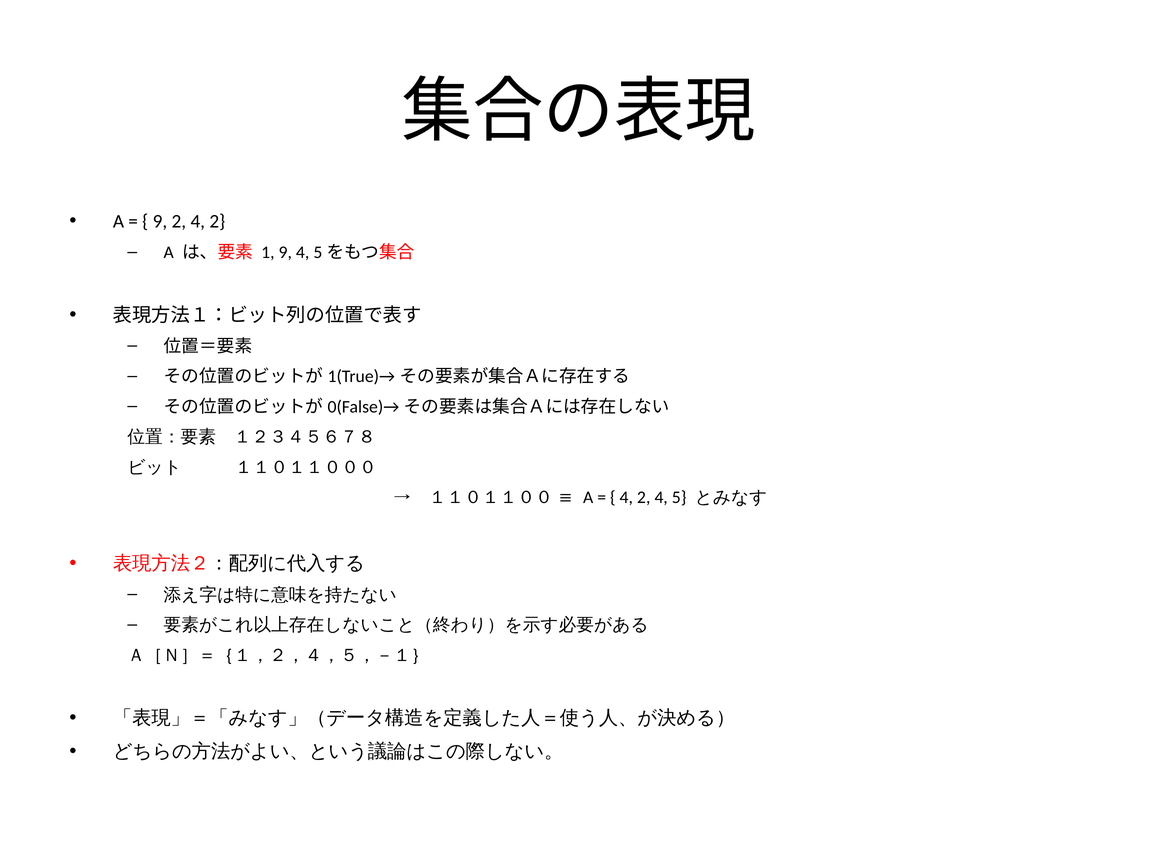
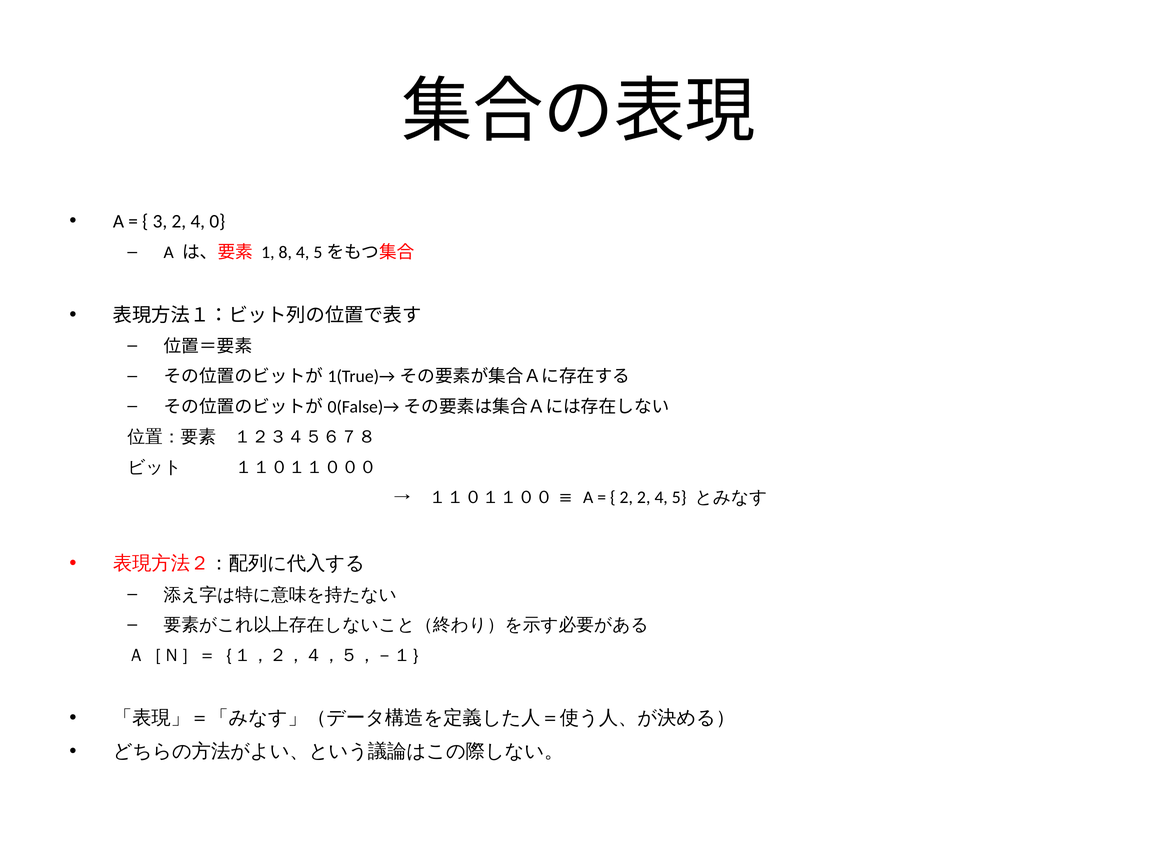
9 at (160, 221): 9 -> 3
2 4 2: 2 -> 0
1 9: 9 -> 8
4 at (626, 498): 4 -> 2
